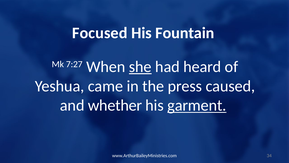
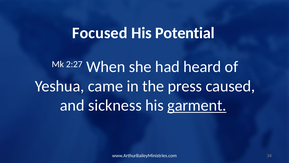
Fountain: Fountain -> Potential
7:27: 7:27 -> 2:27
she underline: present -> none
whether: whether -> sickness
